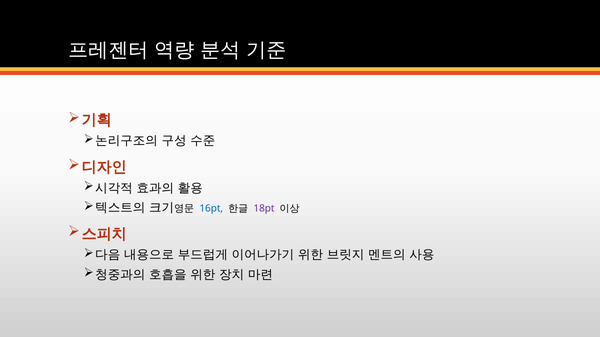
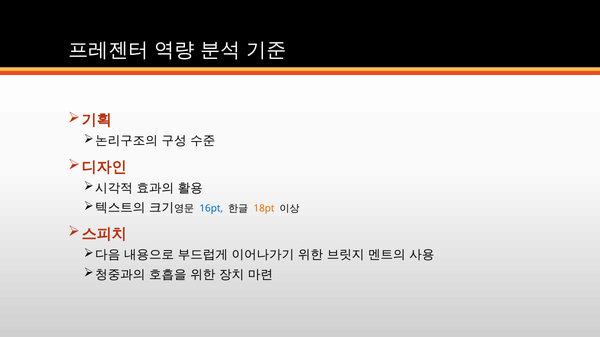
18pt colour: purple -> orange
